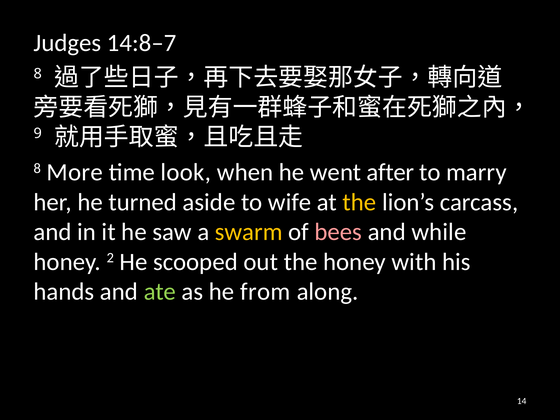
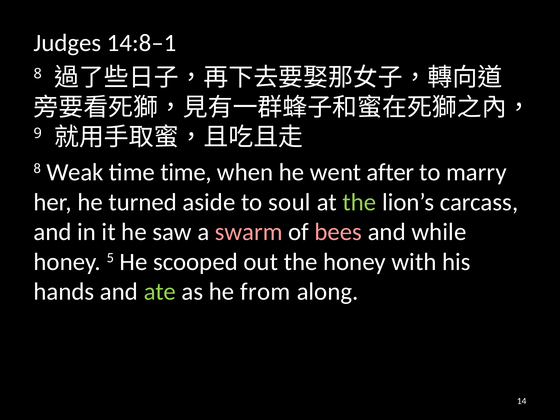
14:8–7: 14:8–7 -> 14:8–1
More: More -> Weak
time look: look -> time
wife: wife -> soul
the at (359, 202) colour: yellow -> light green
swarm colour: yellow -> pink
2: 2 -> 5
